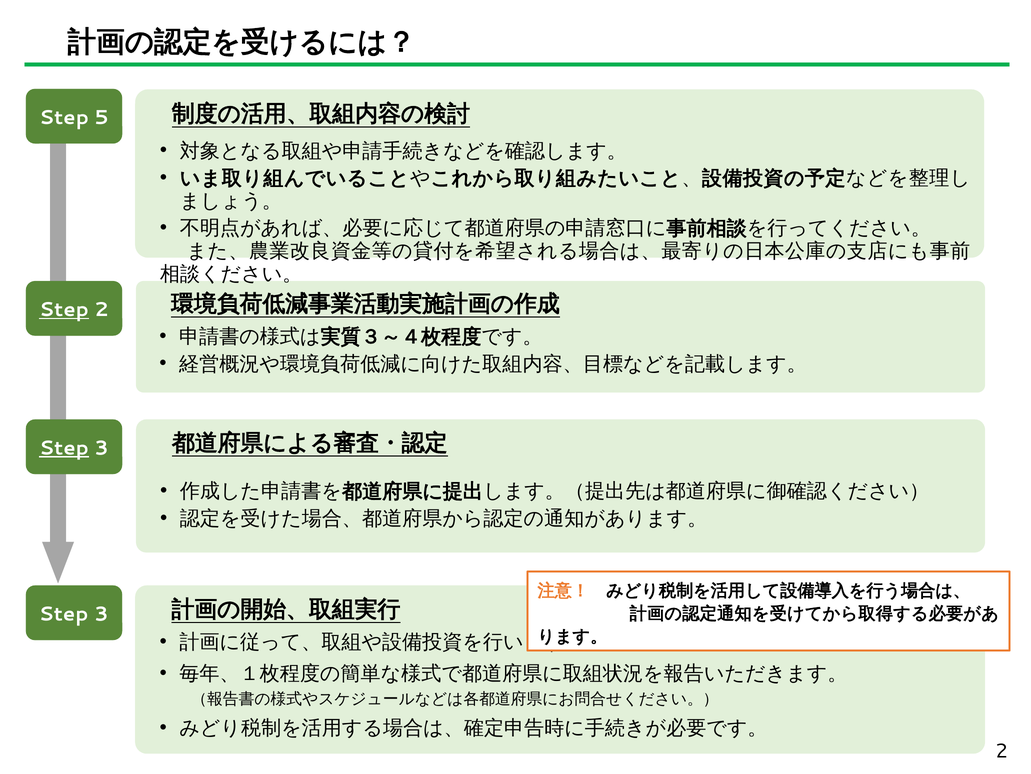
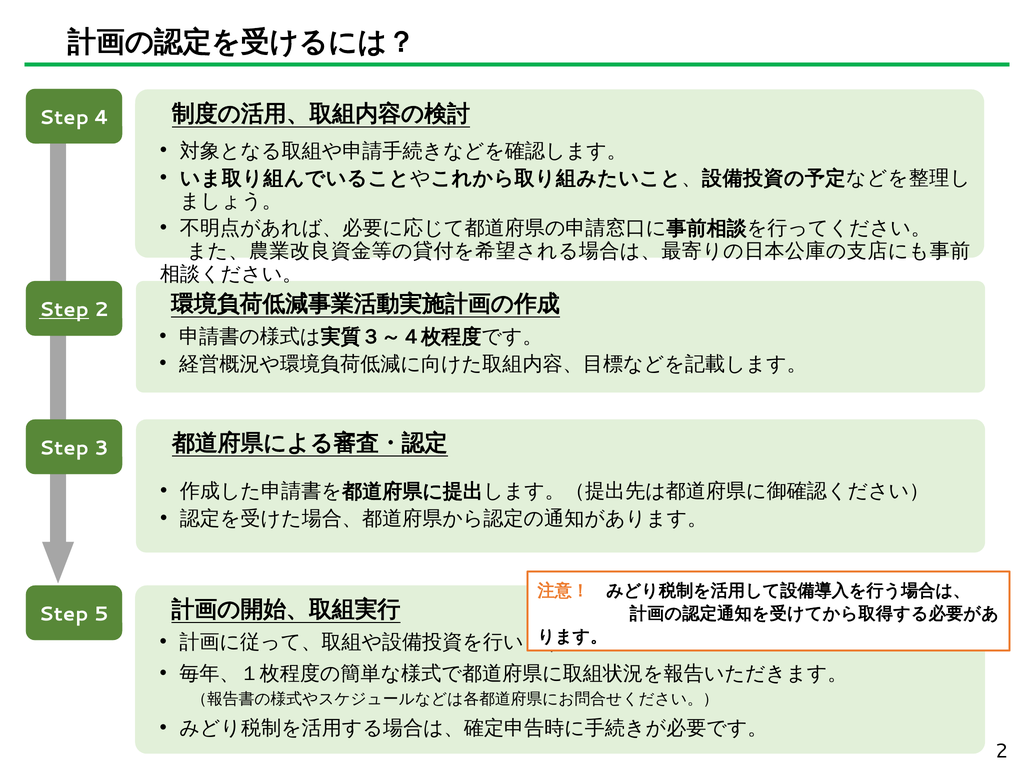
5: 5 -> 4
Step at (64, 448) underline: present -> none
3 at (101, 614): 3 -> 5
